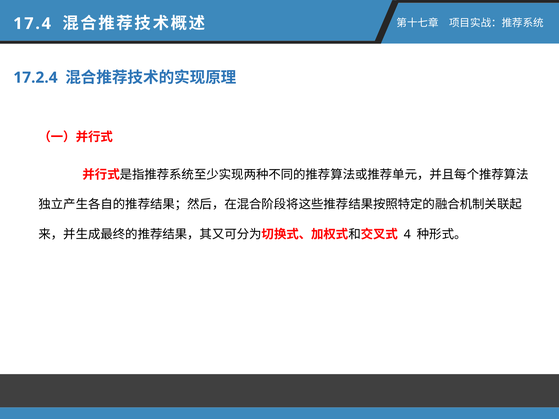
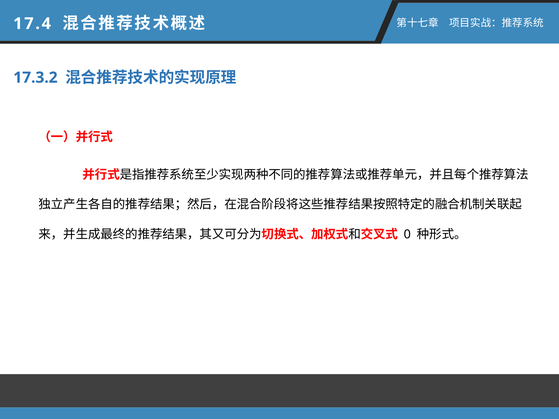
17.2.4: 17.2.4 -> 17.3.2
4: 4 -> 0
